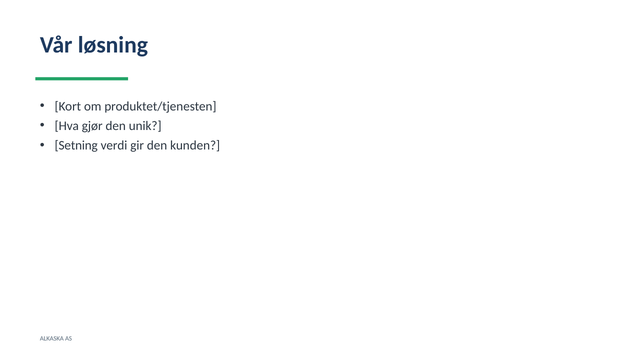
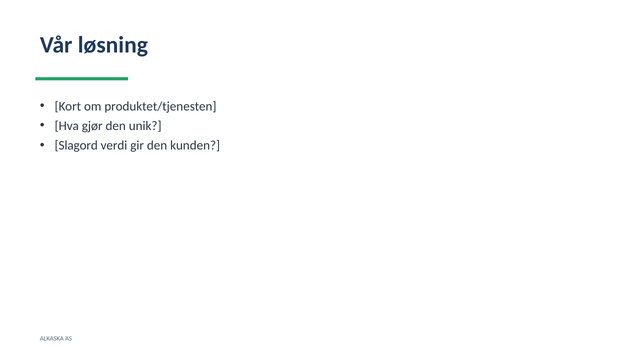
Setning: Setning -> Slagord
